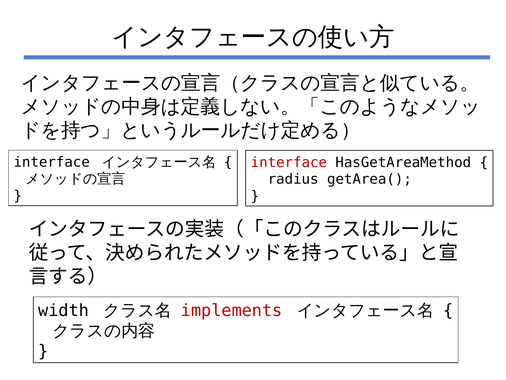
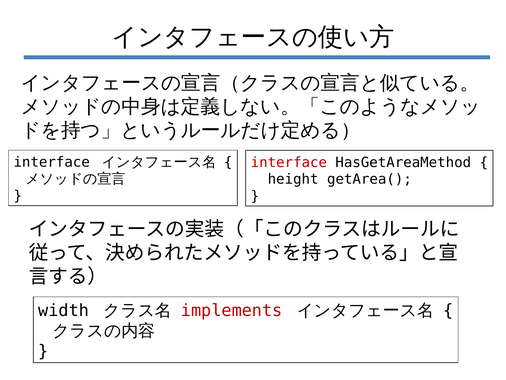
radius: radius -> height
